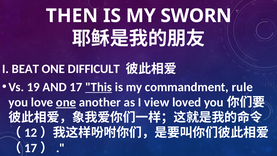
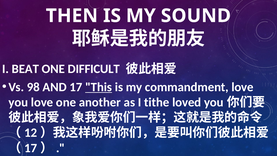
SWORN: SWORN -> SOUND
19: 19 -> 98
commandment rule: rule -> love
one at (66, 102) underline: present -> none
view: view -> tithe
